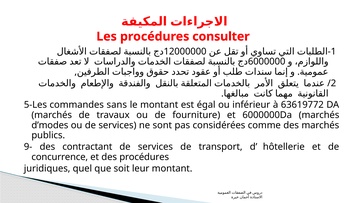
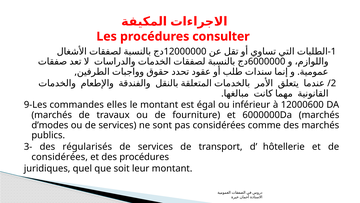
5-Les: 5-Les -> 9-Les
sans: sans -> elles
63619772: 63619772 -> 12000600
9-: 9- -> 3-
contractant: contractant -> régularisés
concurrence at (60, 157): concurrence -> considérées
